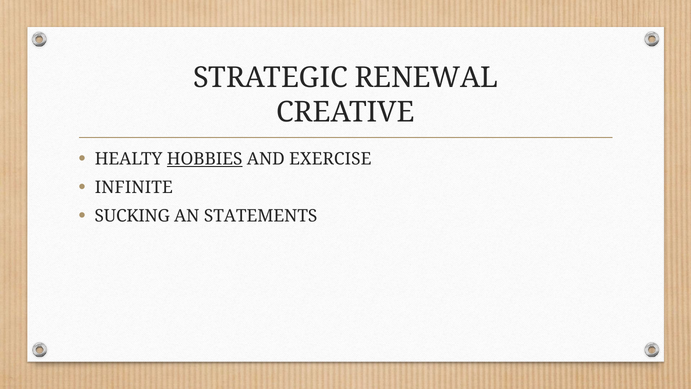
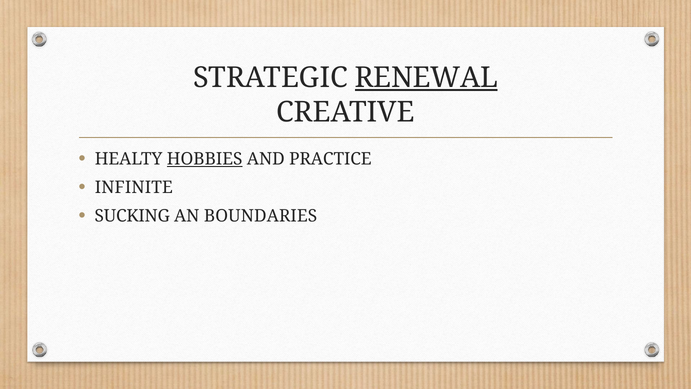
RENEWAL underline: none -> present
EXERCISE: EXERCISE -> PRACTICE
STATEMENTS: STATEMENTS -> BOUNDARIES
